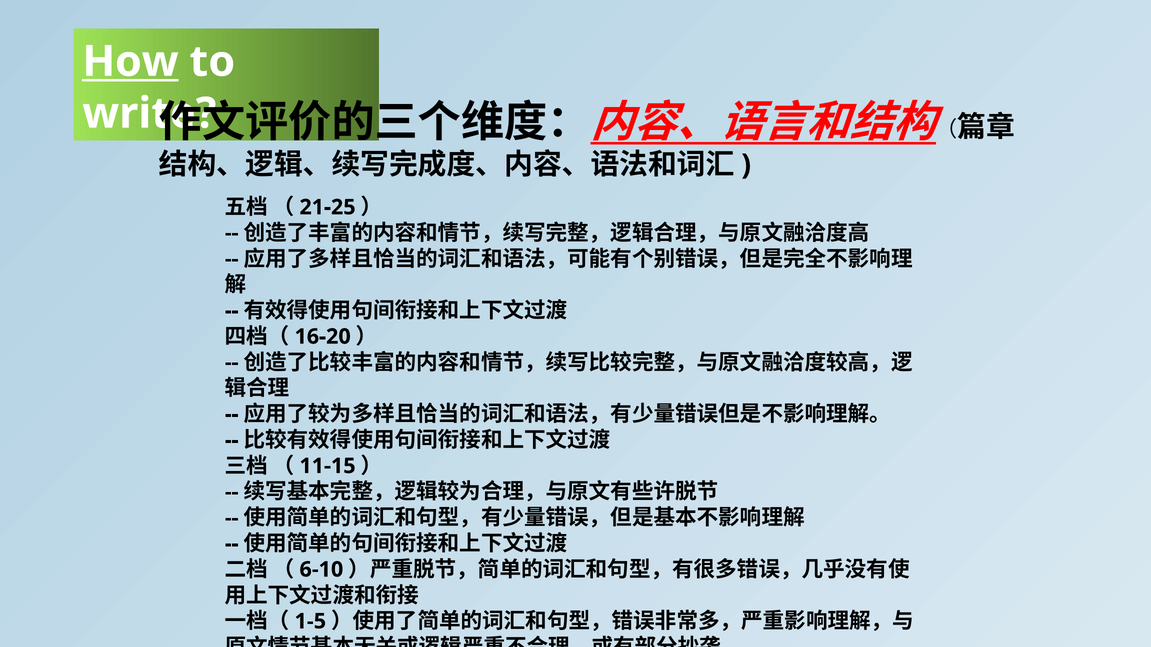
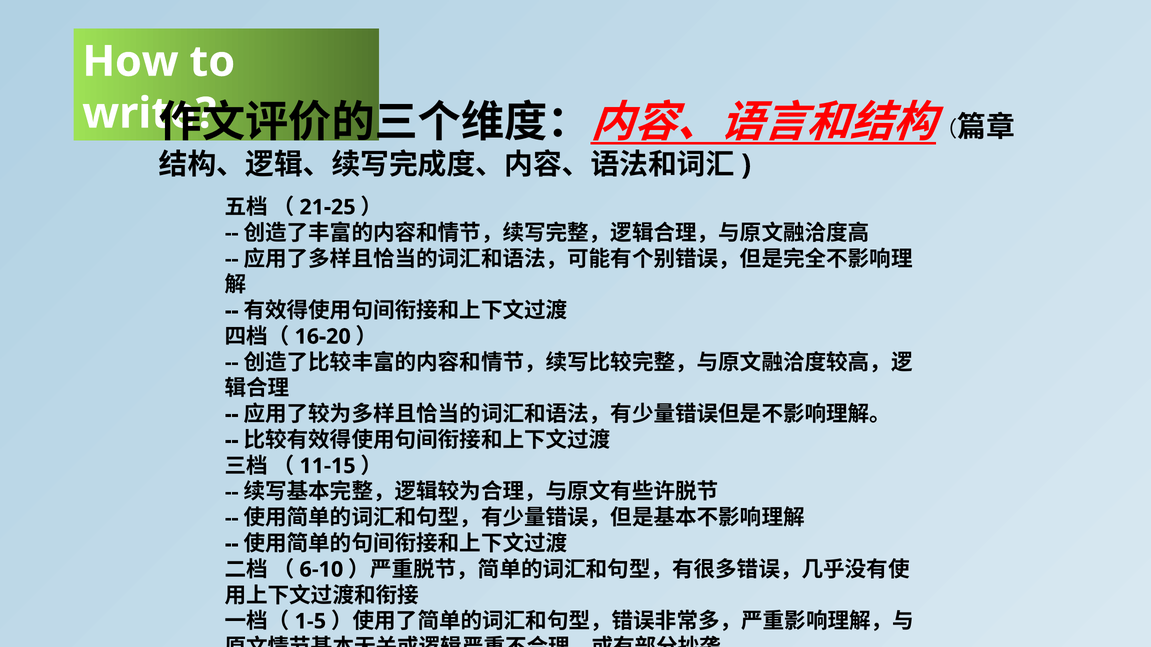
How underline: present -> none
